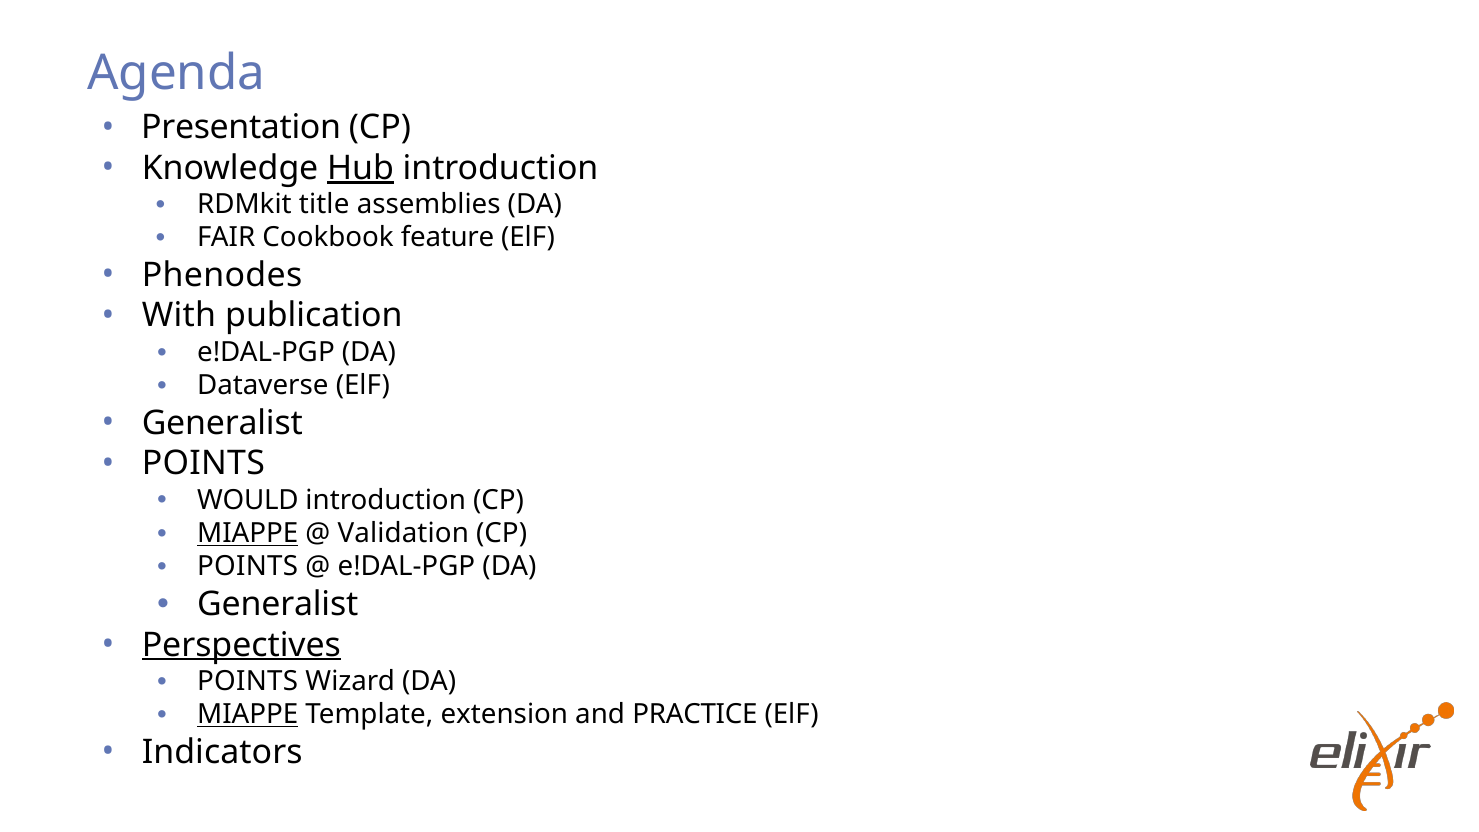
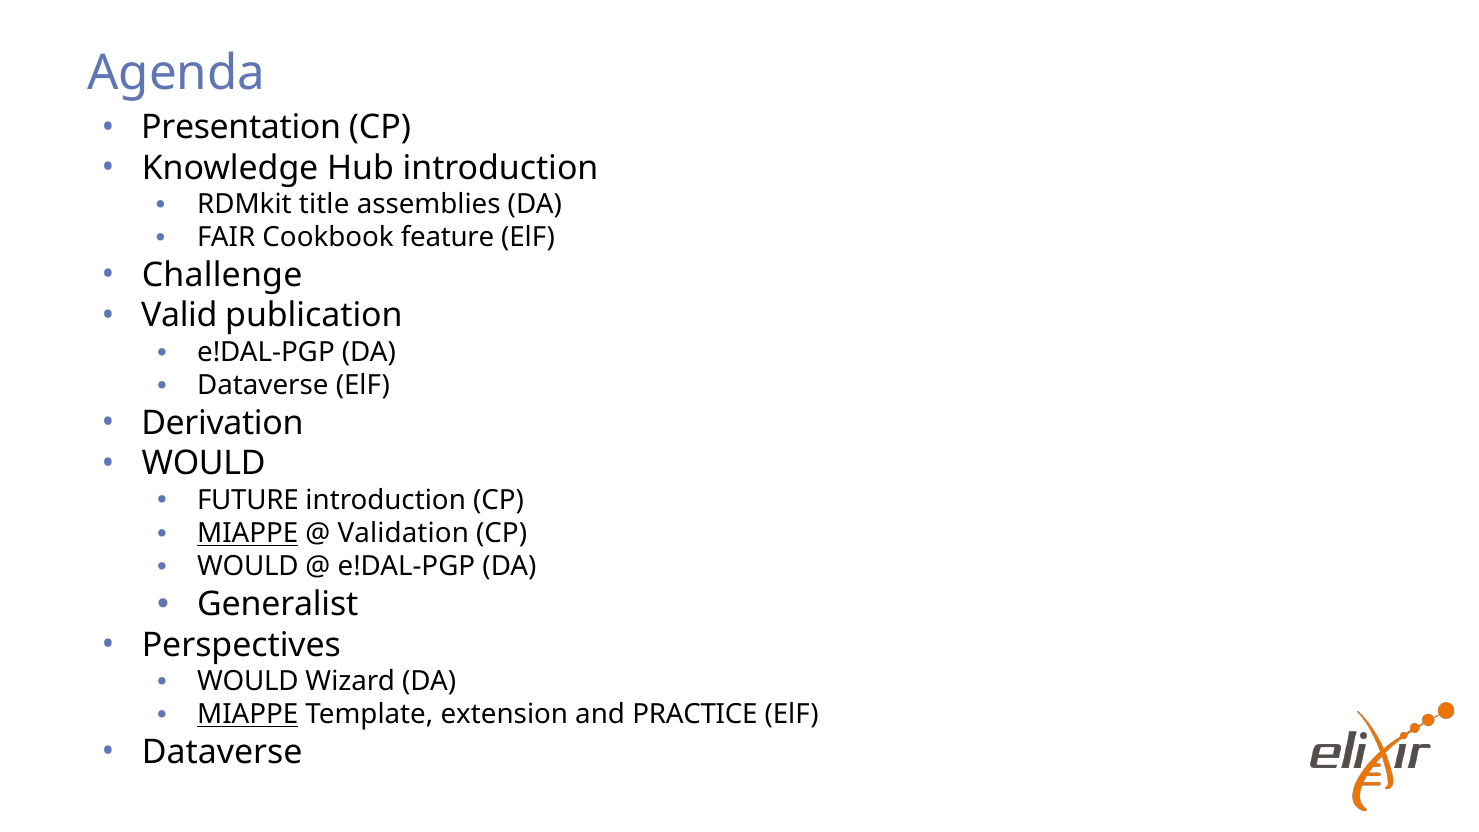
Hub underline: present -> none
Phenodes: Phenodes -> Challenge
With: With -> Valid
Generalist at (222, 423): Generalist -> Derivation
POINTS at (203, 464): POINTS -> WOULD
WOULD: WOULD -> FUTURE
POINTS at (248, 567): POINTS -> WOULD
Perspectives underline: present -> none
POINTS at (248, 681): POINTS -> WOULD
Indicators at (222, 752): Indicators -> Dataverse
